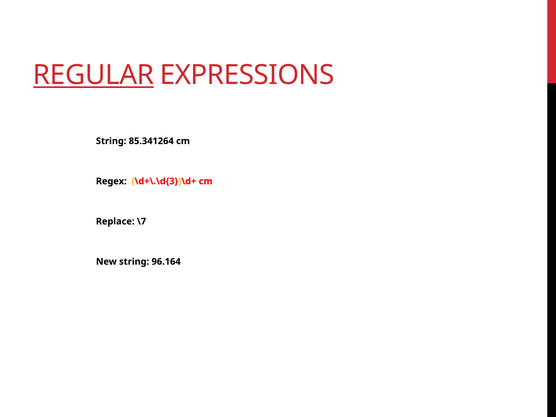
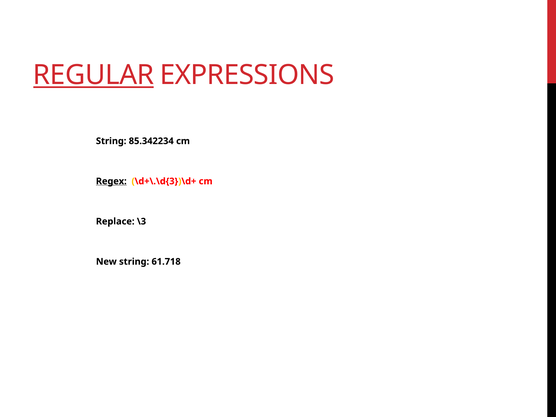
85.341264: 85.341264 -> 85.342234
Regex underline: none -> present
\7: \7 -> \3
96.164: 96.164 -> 61.718
